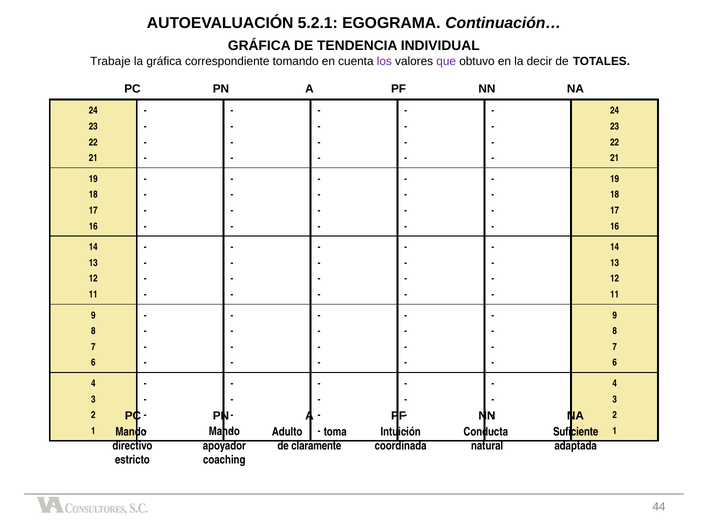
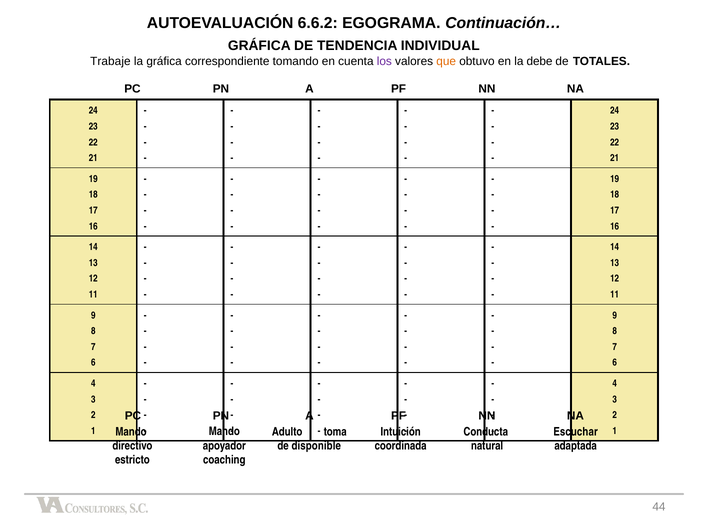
5.2.1: 5.2.1 -> 6.6.2
que colour: purple -> orange
decir: decir -> debe
Suficiente: Suficiente -> Escuchar
claramente: claramente -> disponible
